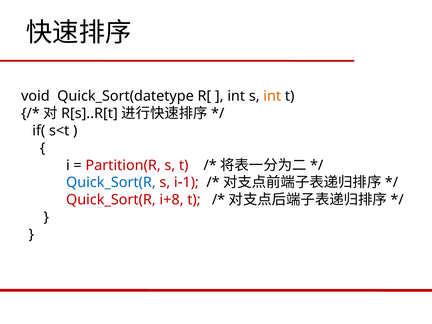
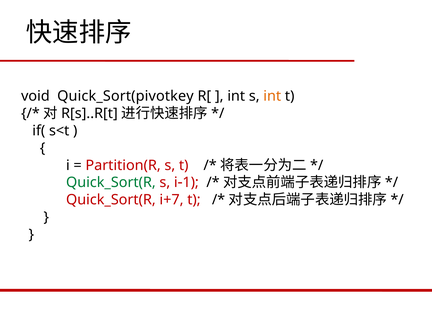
Quick_Sort(datetype: Quick_Sort(datetype -> Quick_Sort(pivotkey
Quick_Sort(R at (111, 183) colour: blue -> green
i+8: i+8 -> i+7
